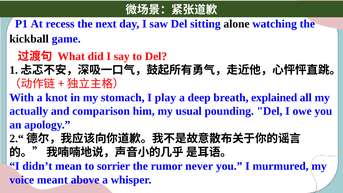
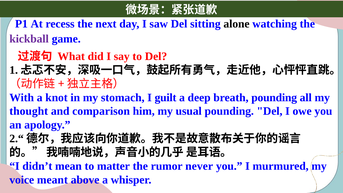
kickball colour: black -> purple
play: play -> guilt
breath explained: explained -> pounding
actually: actually -> thought
sorrier: sorrier -> matter
